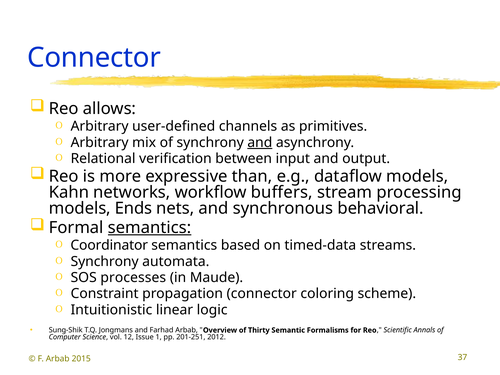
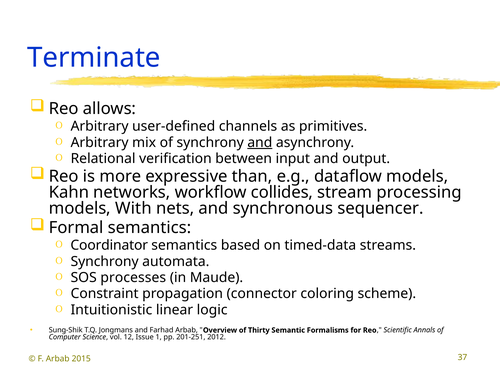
Connector at (94, 58): Connector -> Terminate
buffers: buffers -> collides
Ends: Ends -> With
behavioral: behavioral -> sequencer
semantics at (150, 228) underline: present -> none
